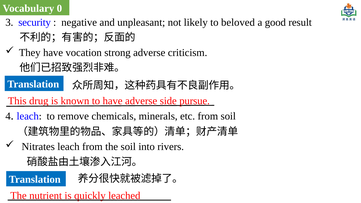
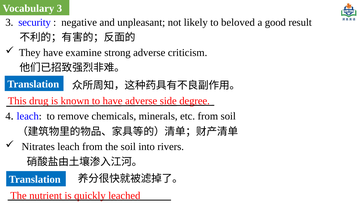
Vocabulary 0: 0 -> 3
vocation: vocation -> examine
pursue: pursue -> degree
